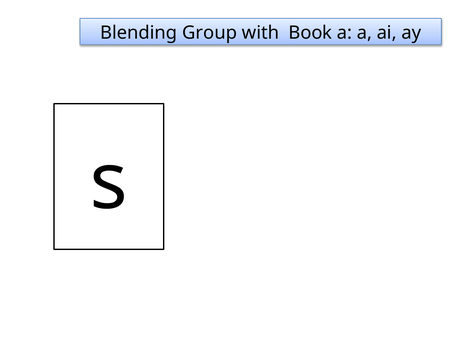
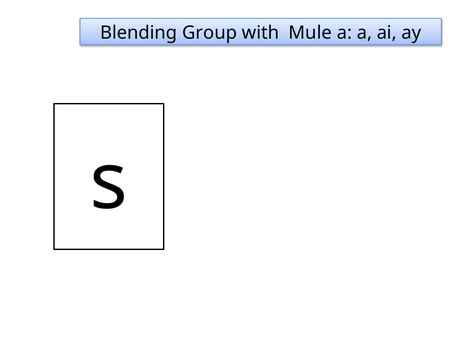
Book: Book -> Mule
